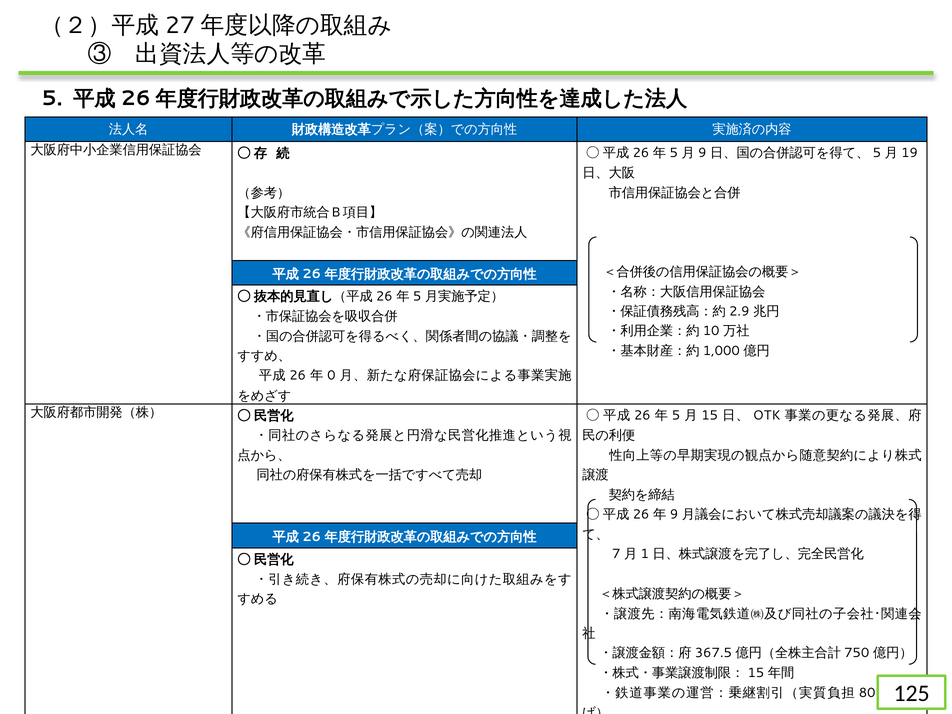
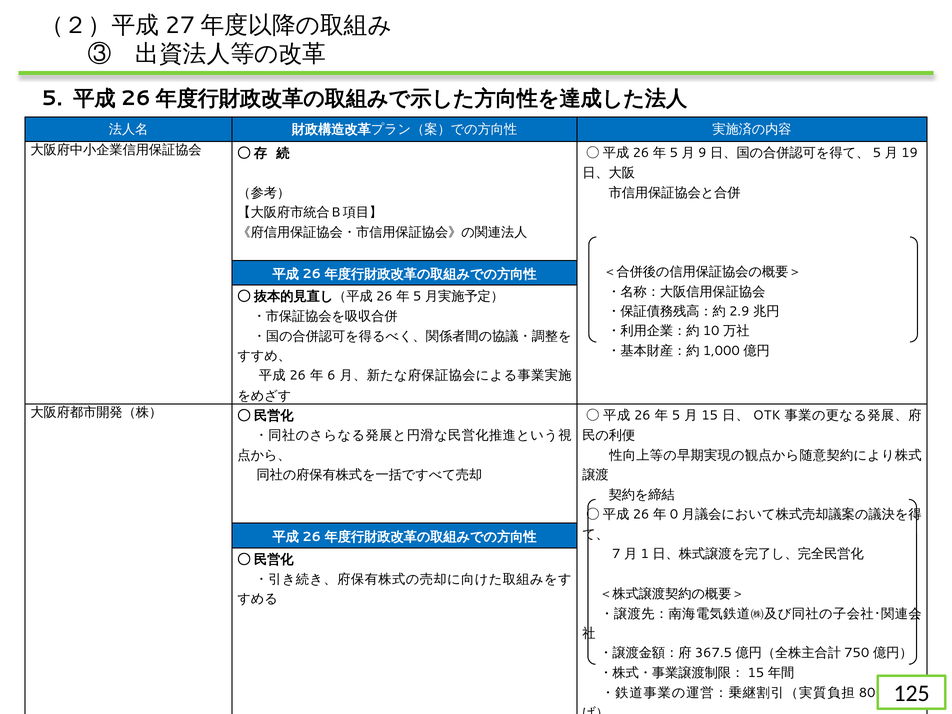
0: 0 -> 6
9: 9 -> 0
